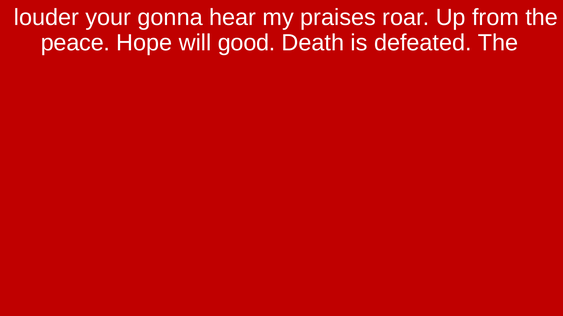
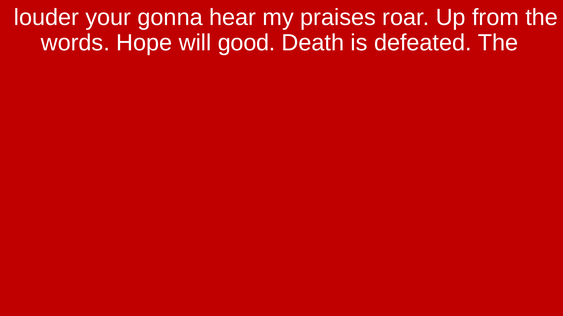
peace: peace -> words
